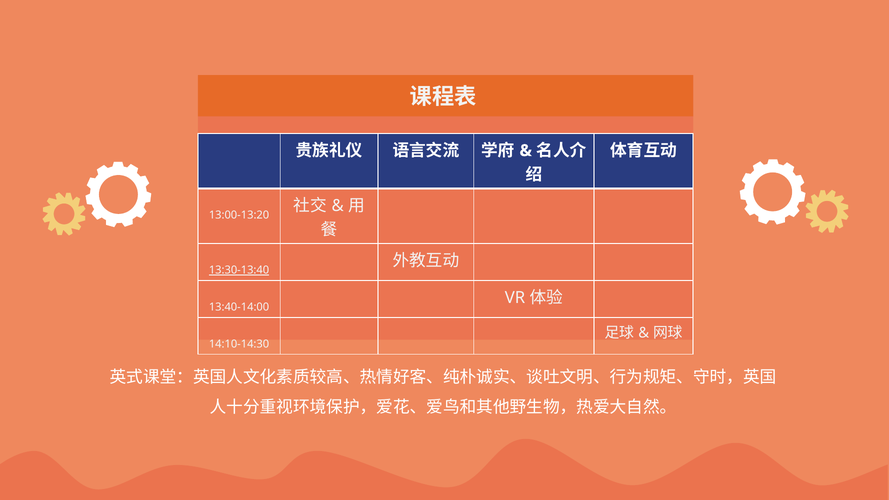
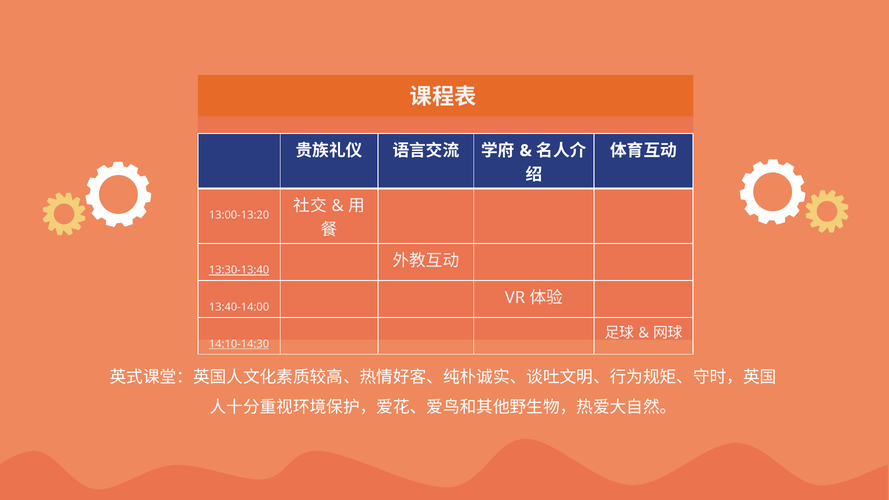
14:10-14:30 underline: none -> present
